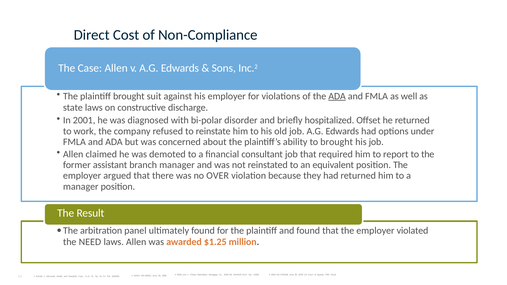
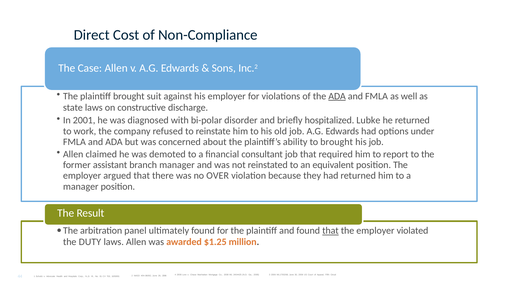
Offset: Offset -> Lubke
that at (330, 231) underline: none -> present
NEED: NEED -> DUTY
